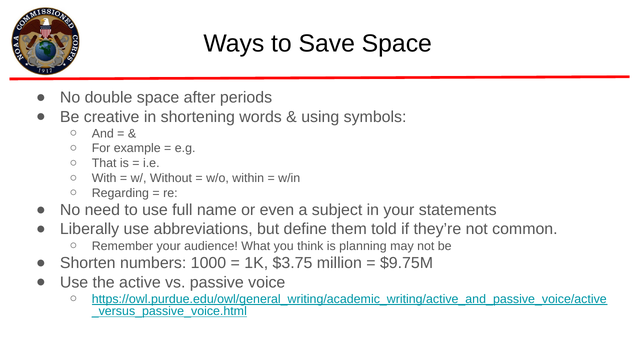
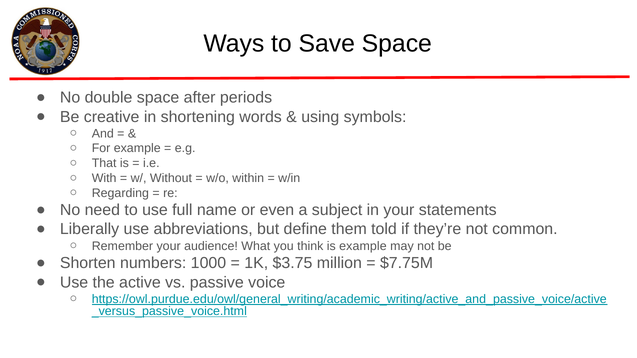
is planning: planning -> example
$9.75M: $9.75M -> $7.75M
